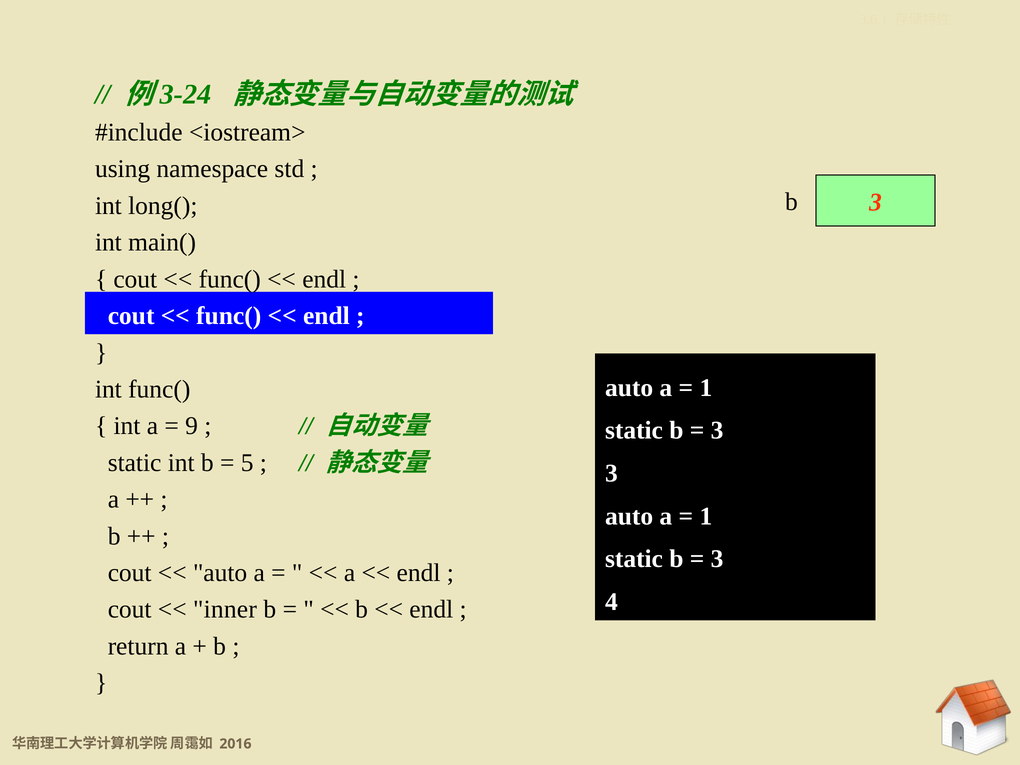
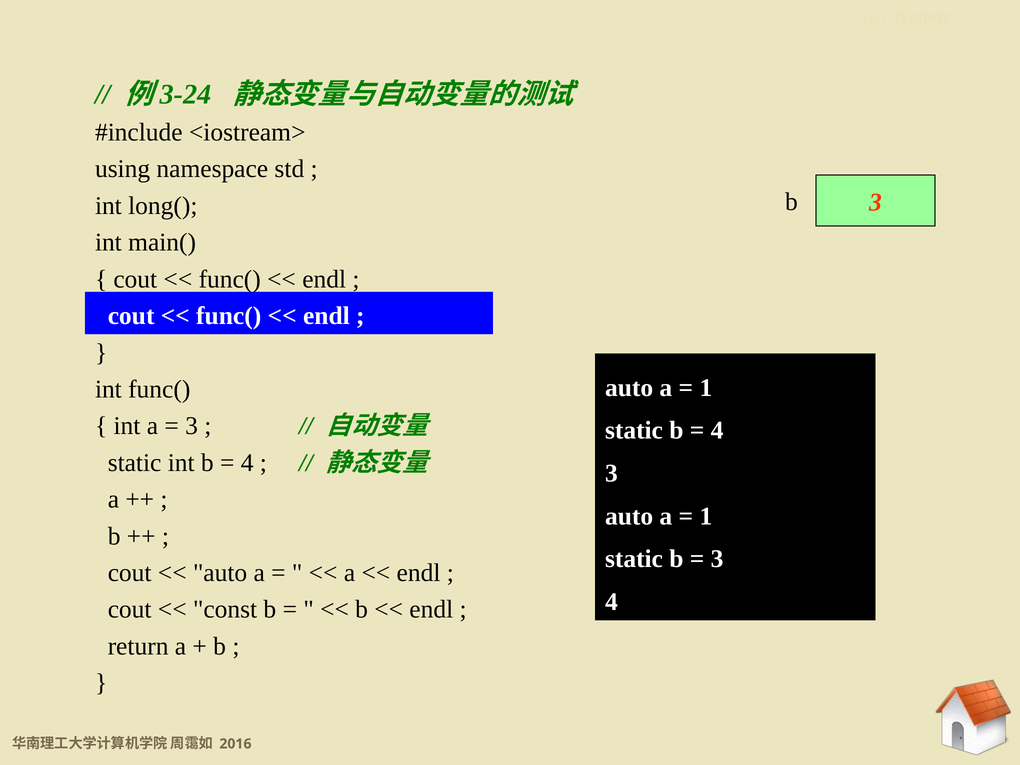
9 at (192, 426): 9 -> 3
3 at (717, 431): 3 -> 4
5 at (247, 463): 5 -> 4
inner: inner -> const
